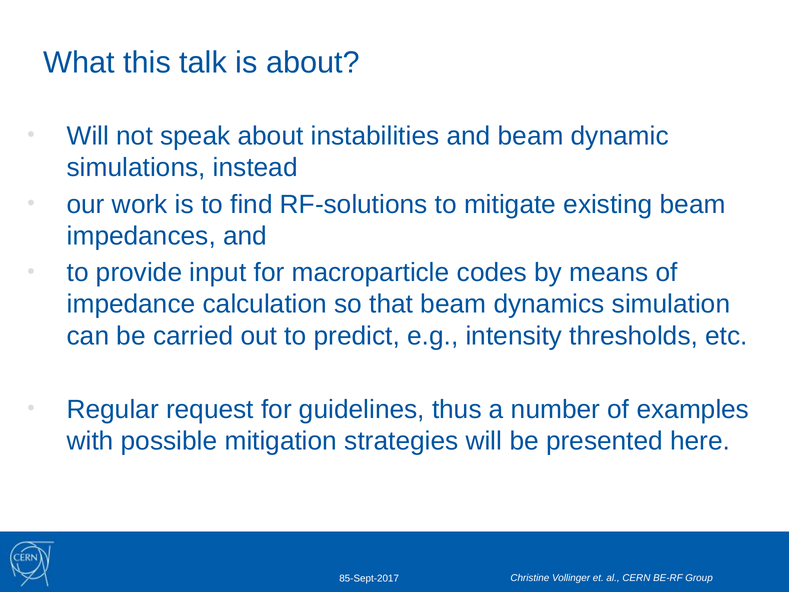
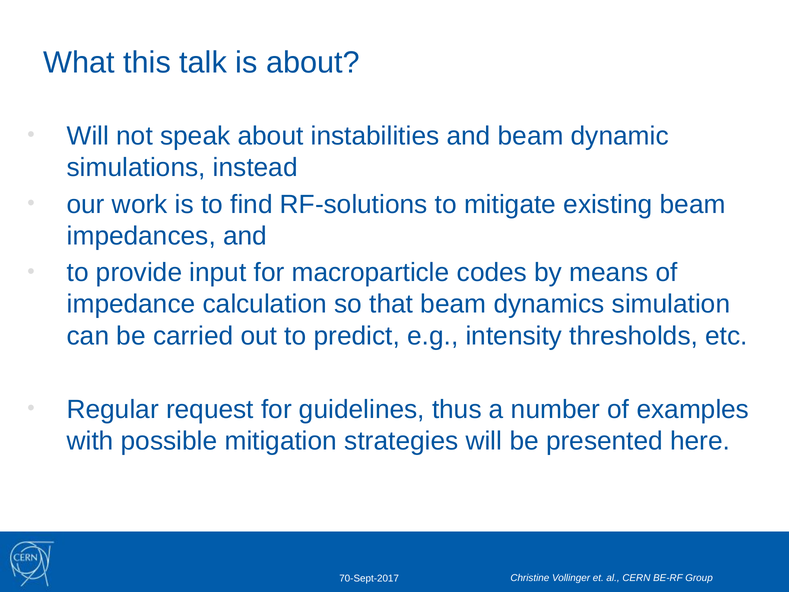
85-Sept-2017: 85-Sept-2017 -> 70-Sept-2017
